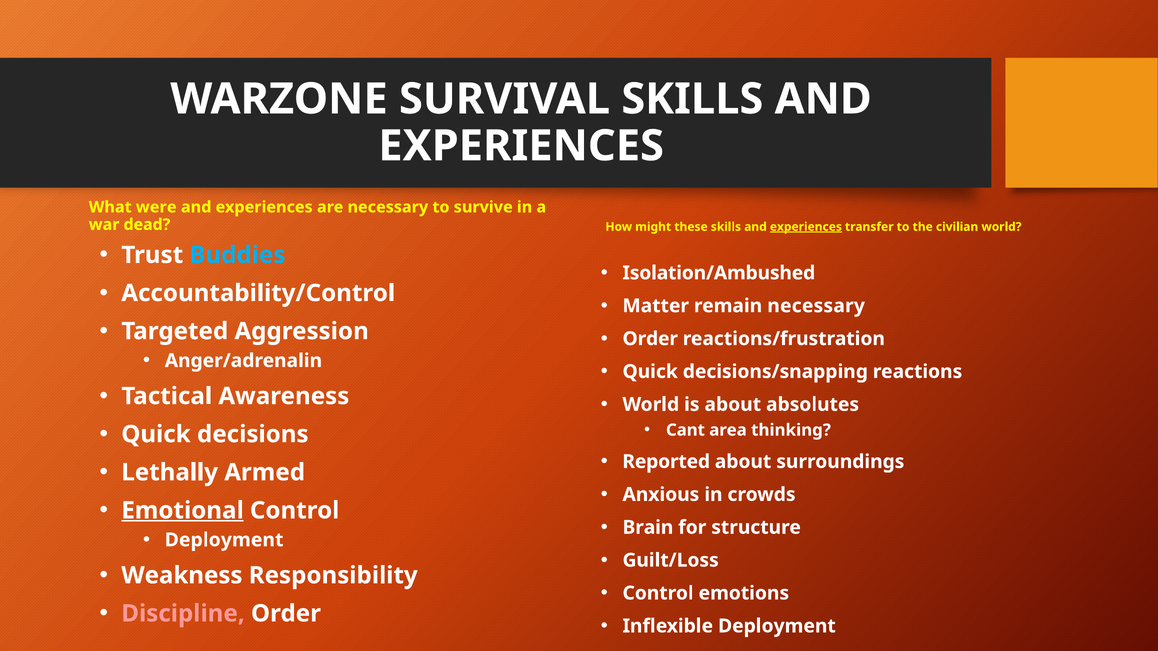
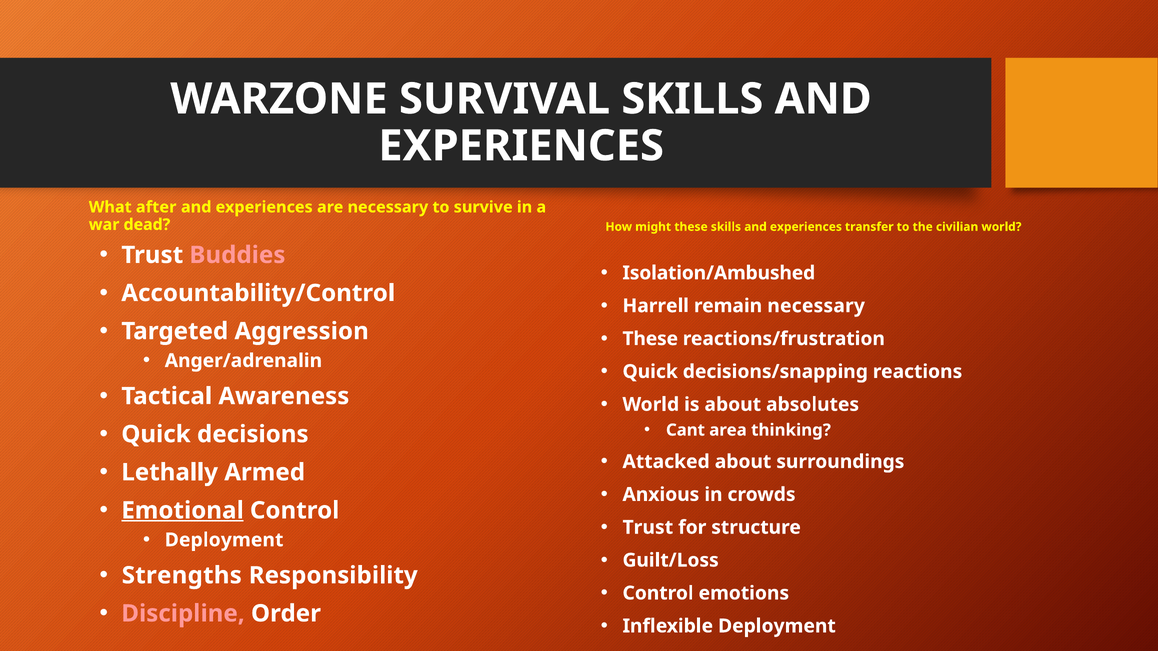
were: were -> after
experiences at (806, 227) underline: present -> none
Buddies colour: light blue -> pink
Matter: Matter -> Harrell
Order at (650, 339): Order -> These
Reported: Reported -> Attacked
Brain at (648, 528): Brain -> Trust
Weakness: Weakness -> Strengths
